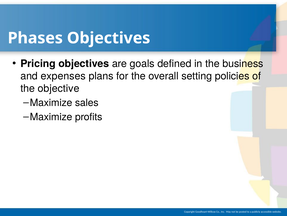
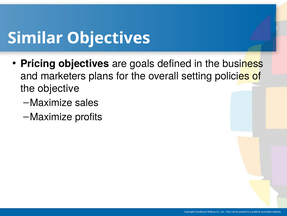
Phases: Phases -> Similar
expenses: expenses -> marketers
